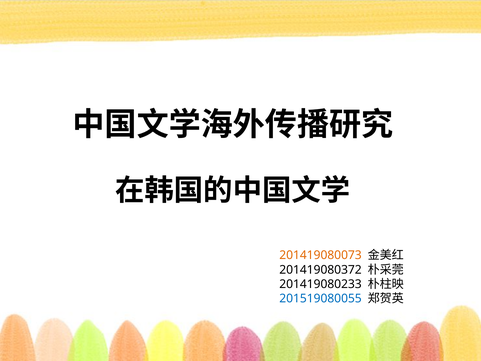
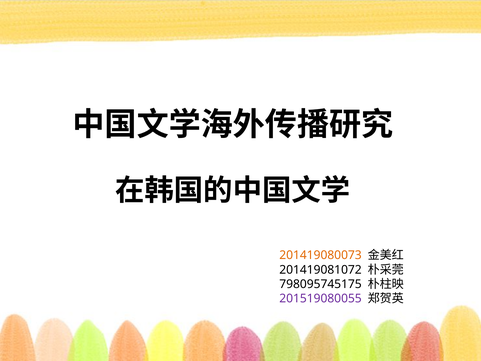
201419080372: 201419080372 -> 201419081072
201419080233: 201419080233 -> 798095745175
201519080055 colour: blue -> purple
